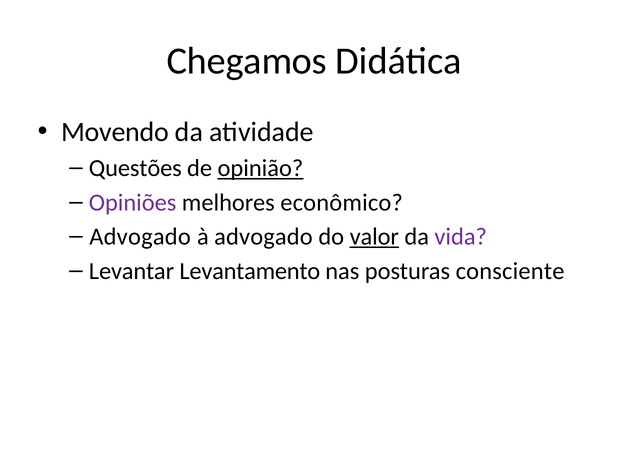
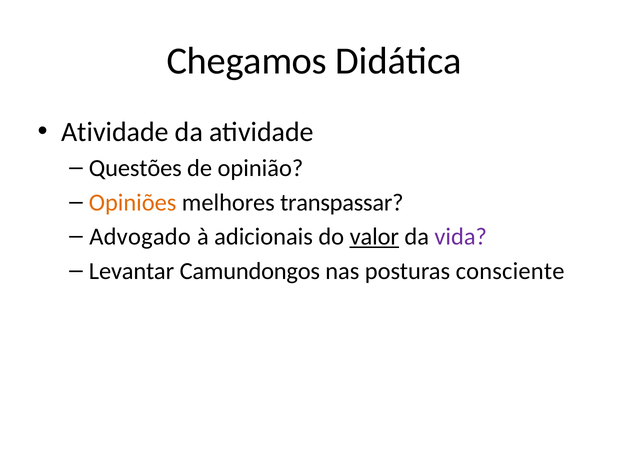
Movendo at (115, 132): Movendo -> Atividade
opinião underline: present -> none
Opiniões colour: purple -> orange
econômico: econômico -> transpassar
à advogado: advogado -> adicionais
Levantamento: Levantamento -> Camundongos
